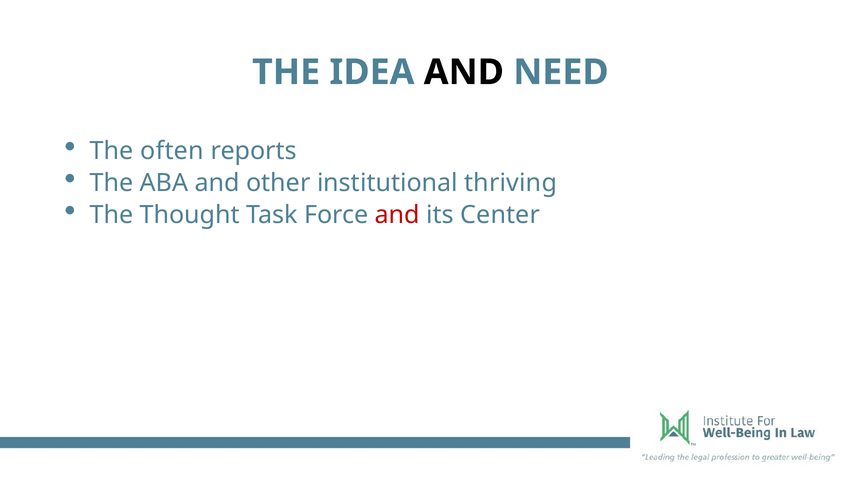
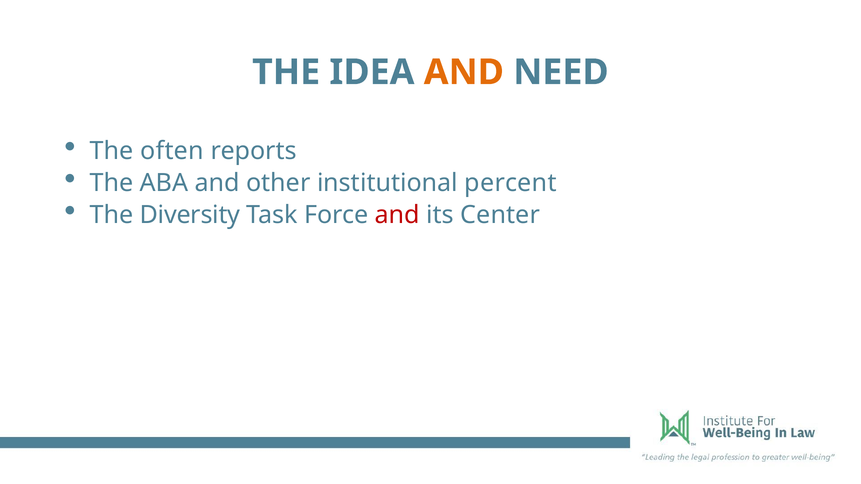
AND at (464, 72) colour: black -> orange
thriving: thriving -> percent
Thought: Thought -> Diversity
